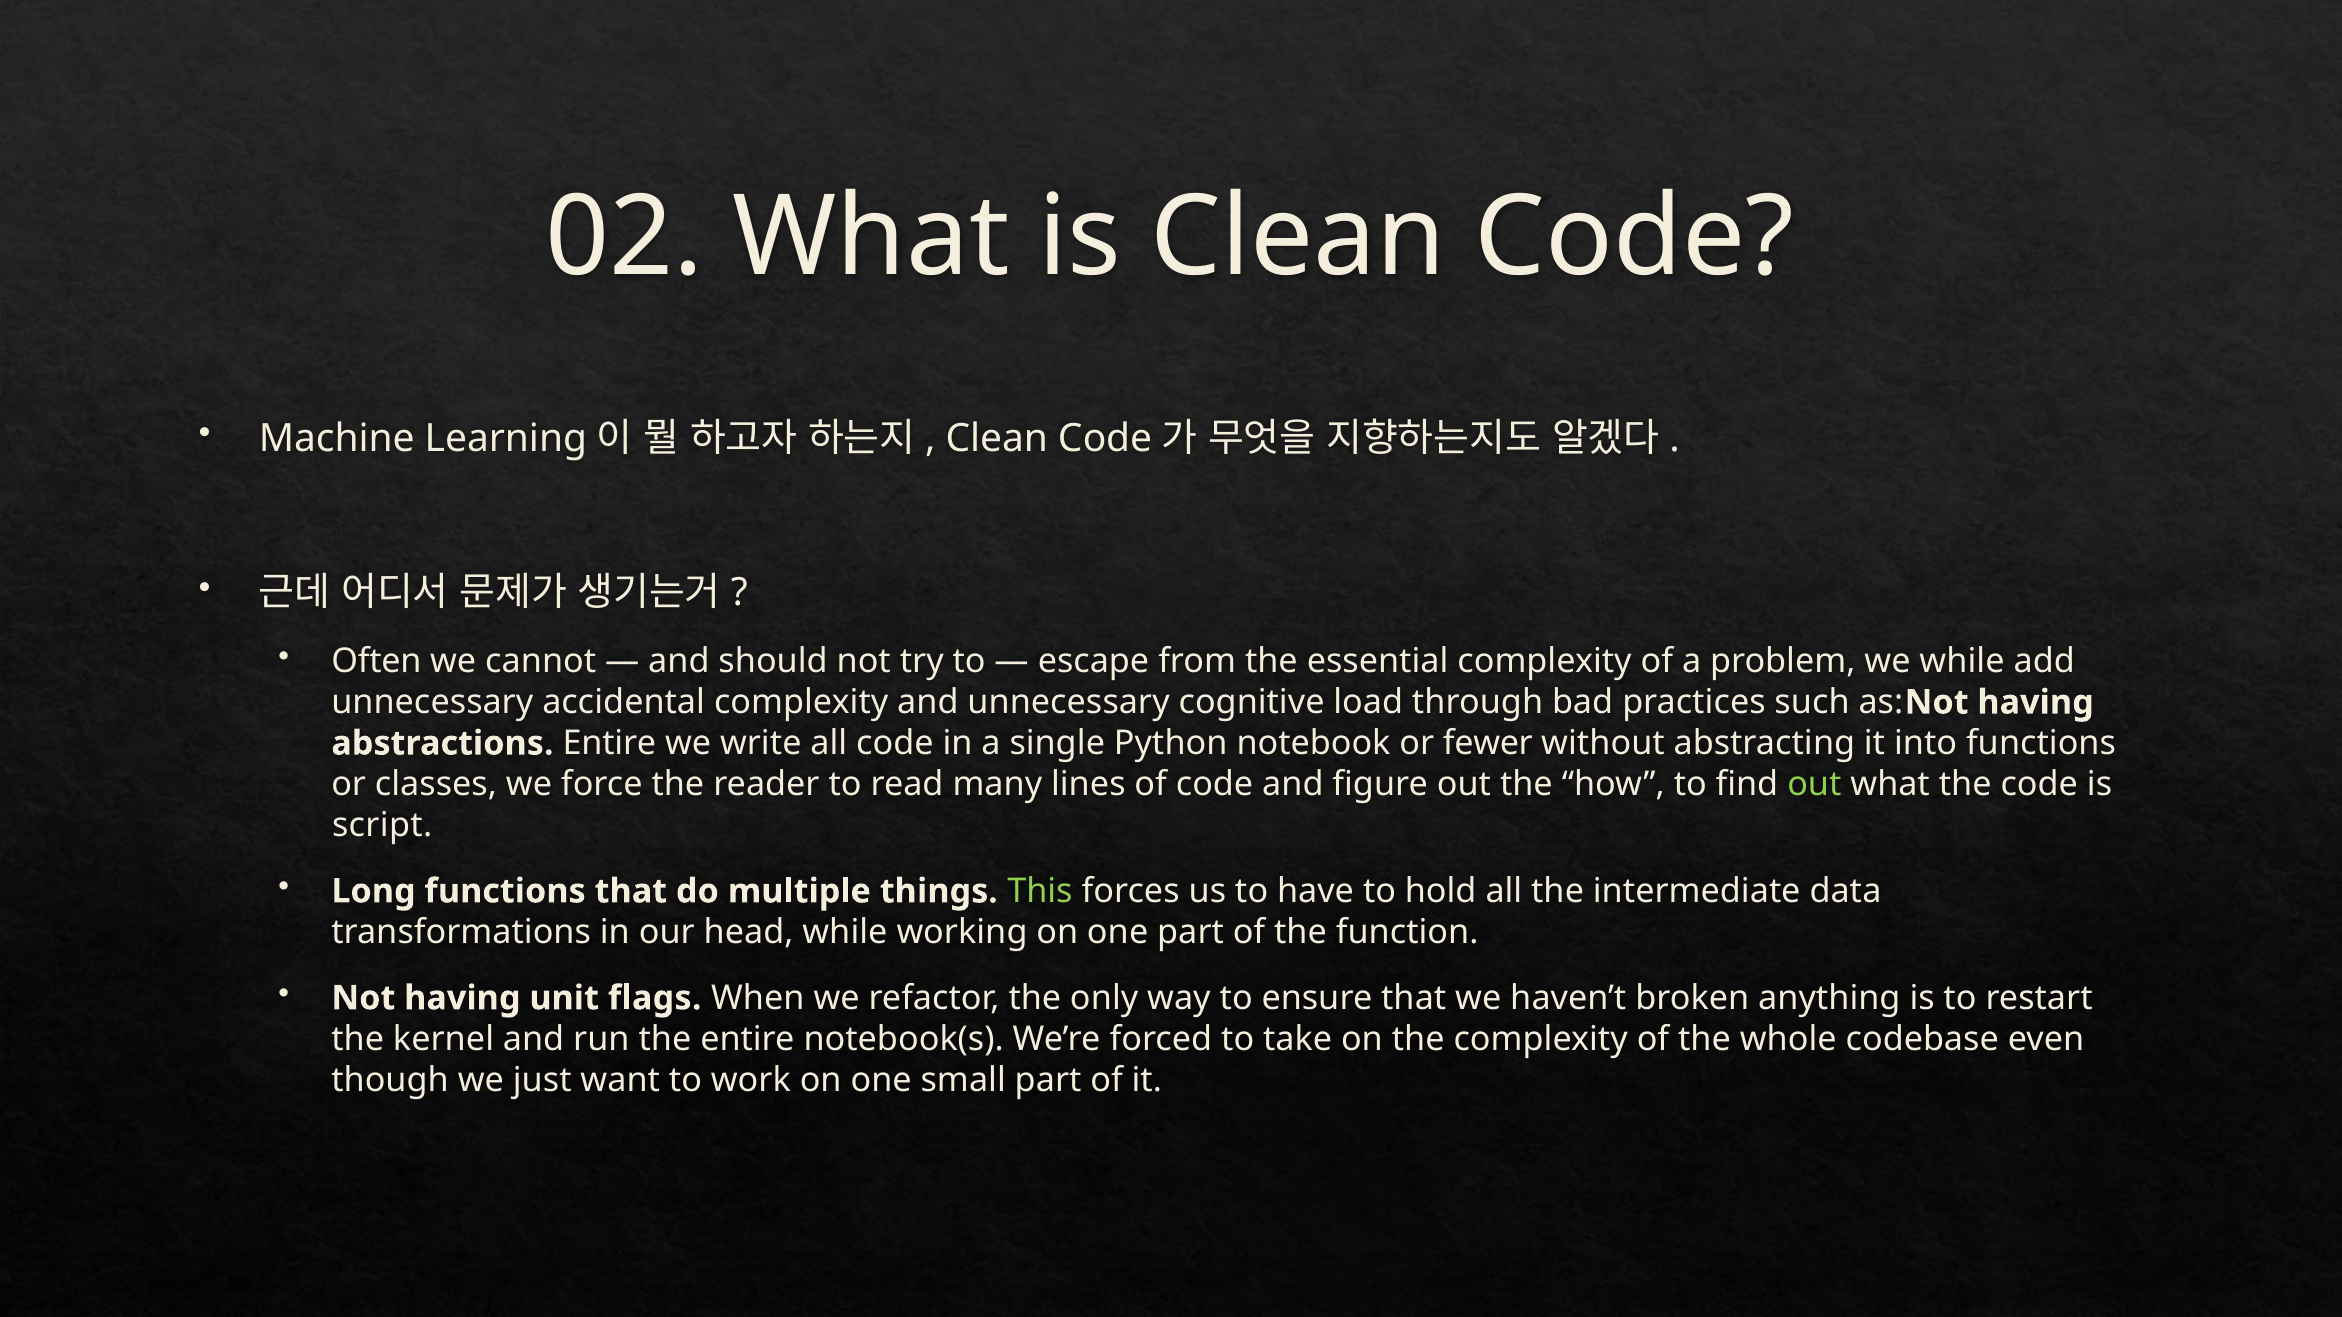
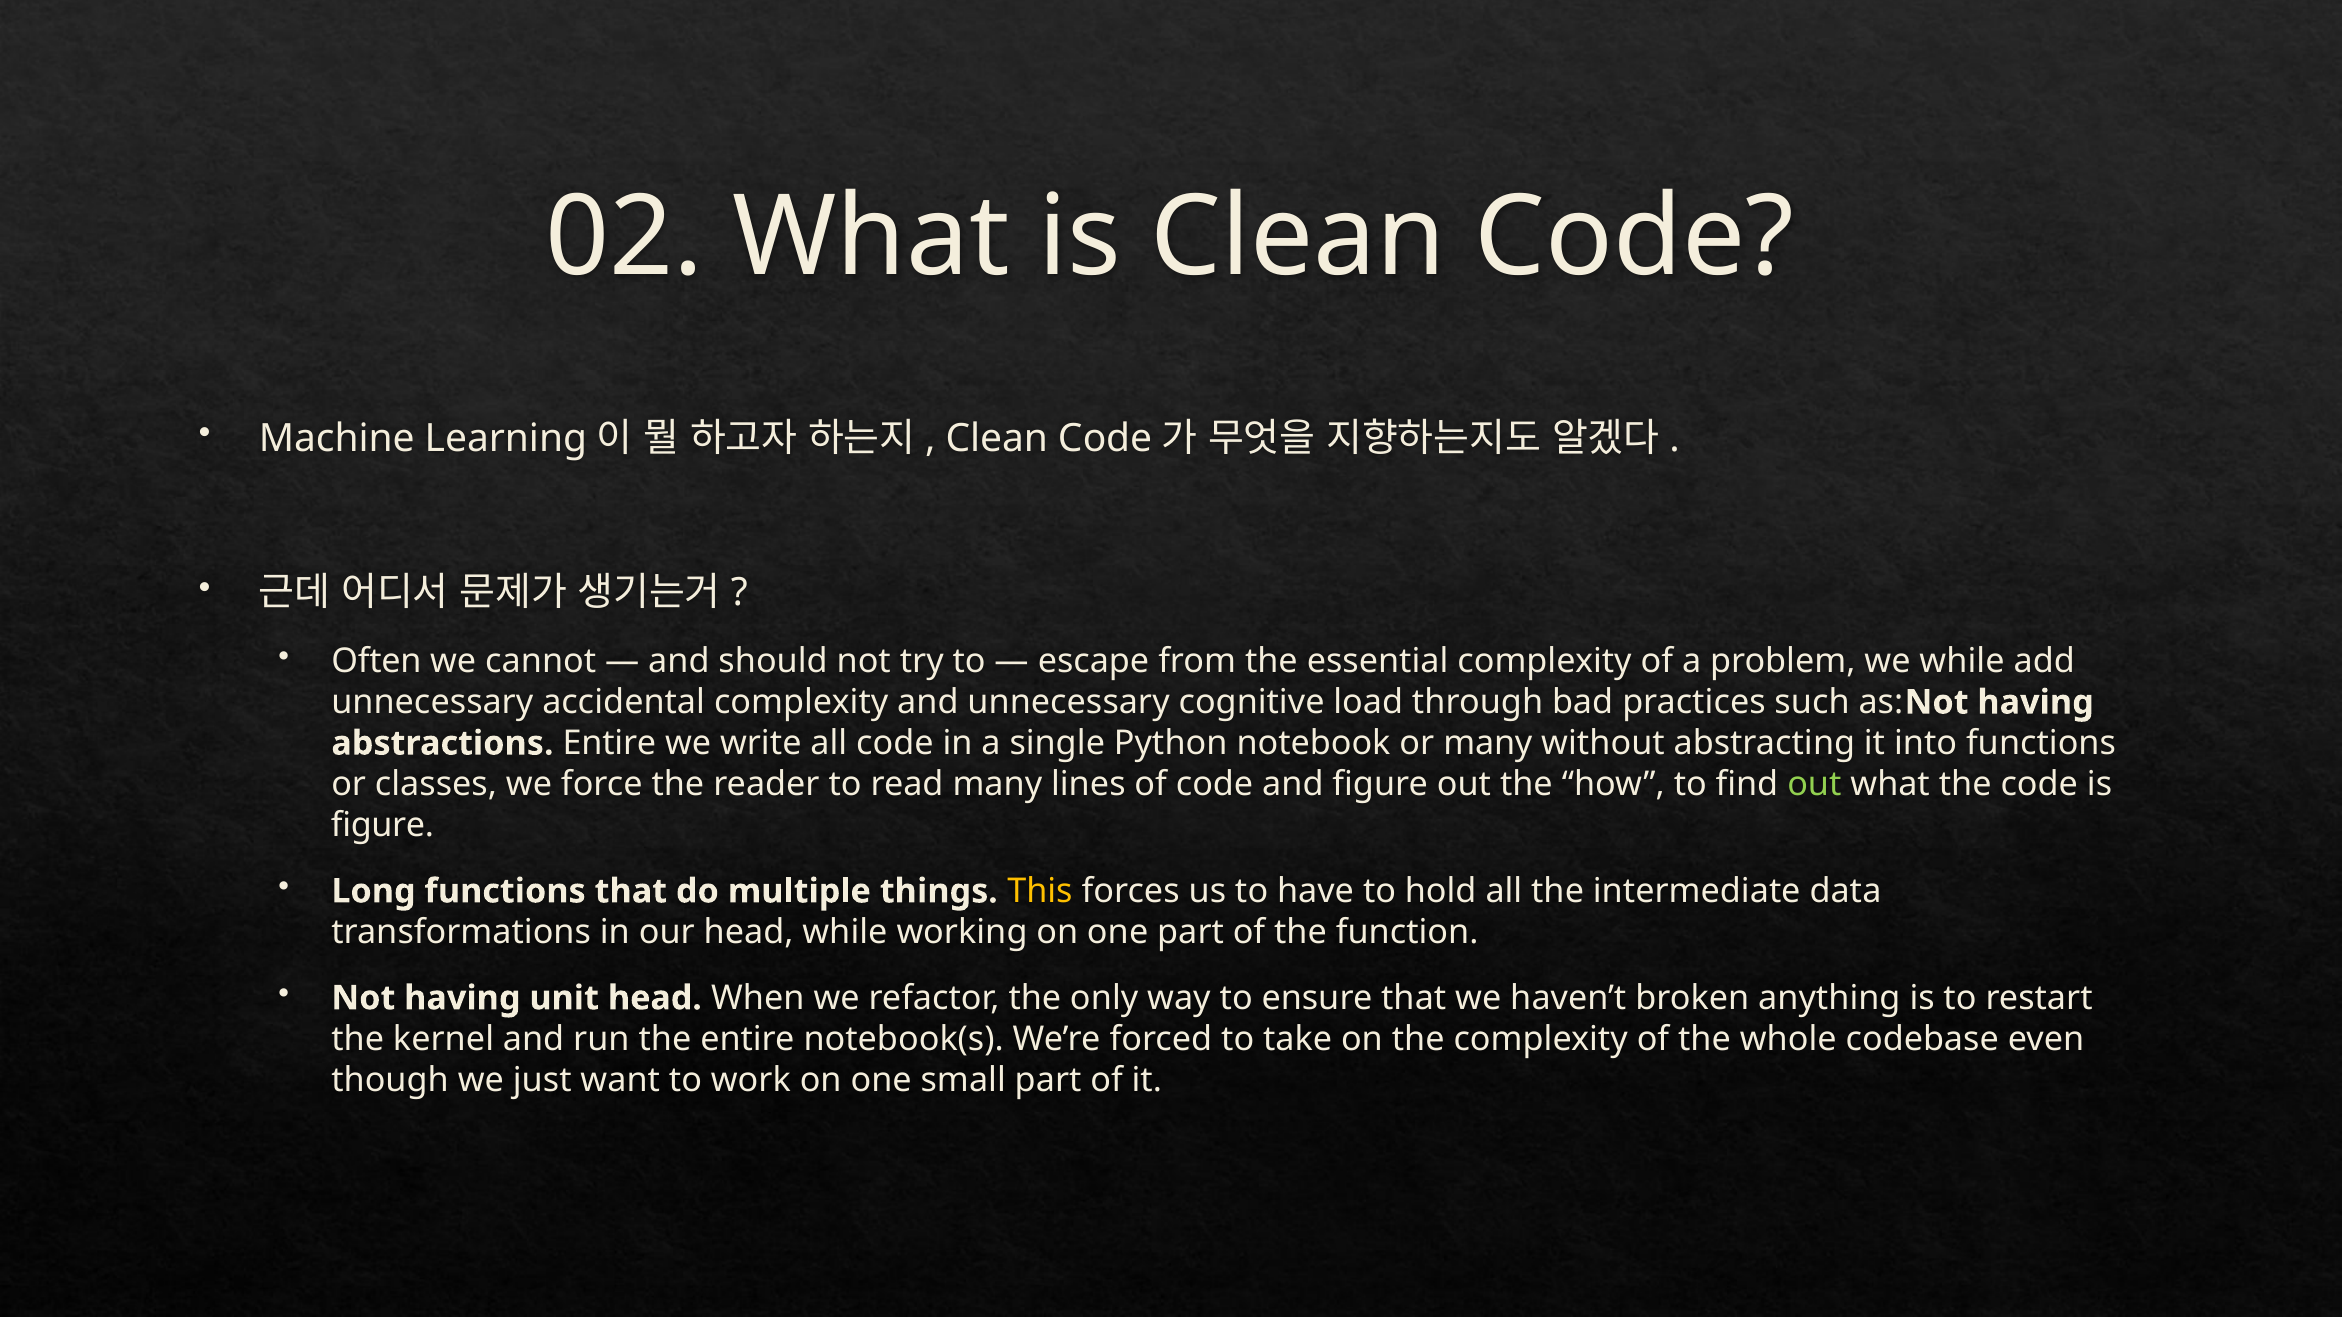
or fewer: fewer -> many
script at (382, 826): script -> figure
This colour: light green -> yellow
unit flags: flags -> head
